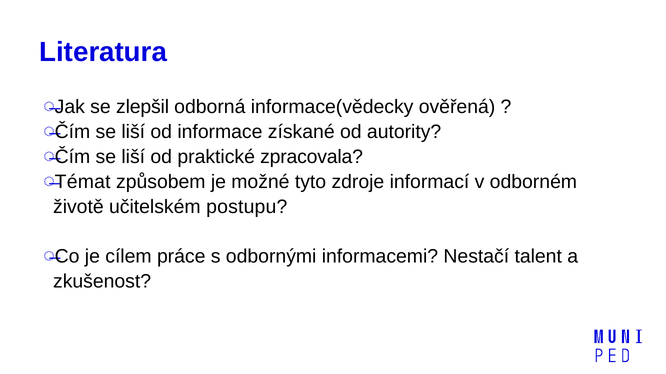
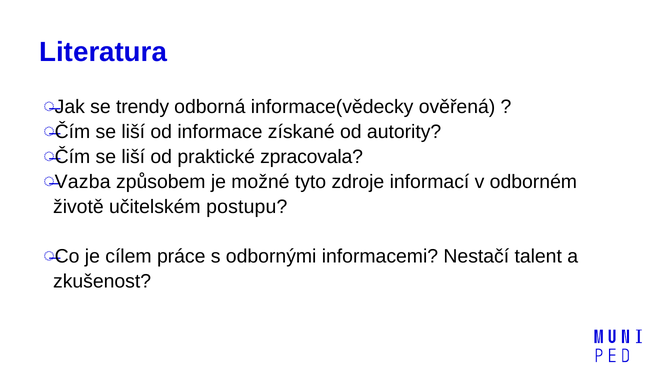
zlepšil: zlepšil -> trendy
Témat: Témat -> Vazba
